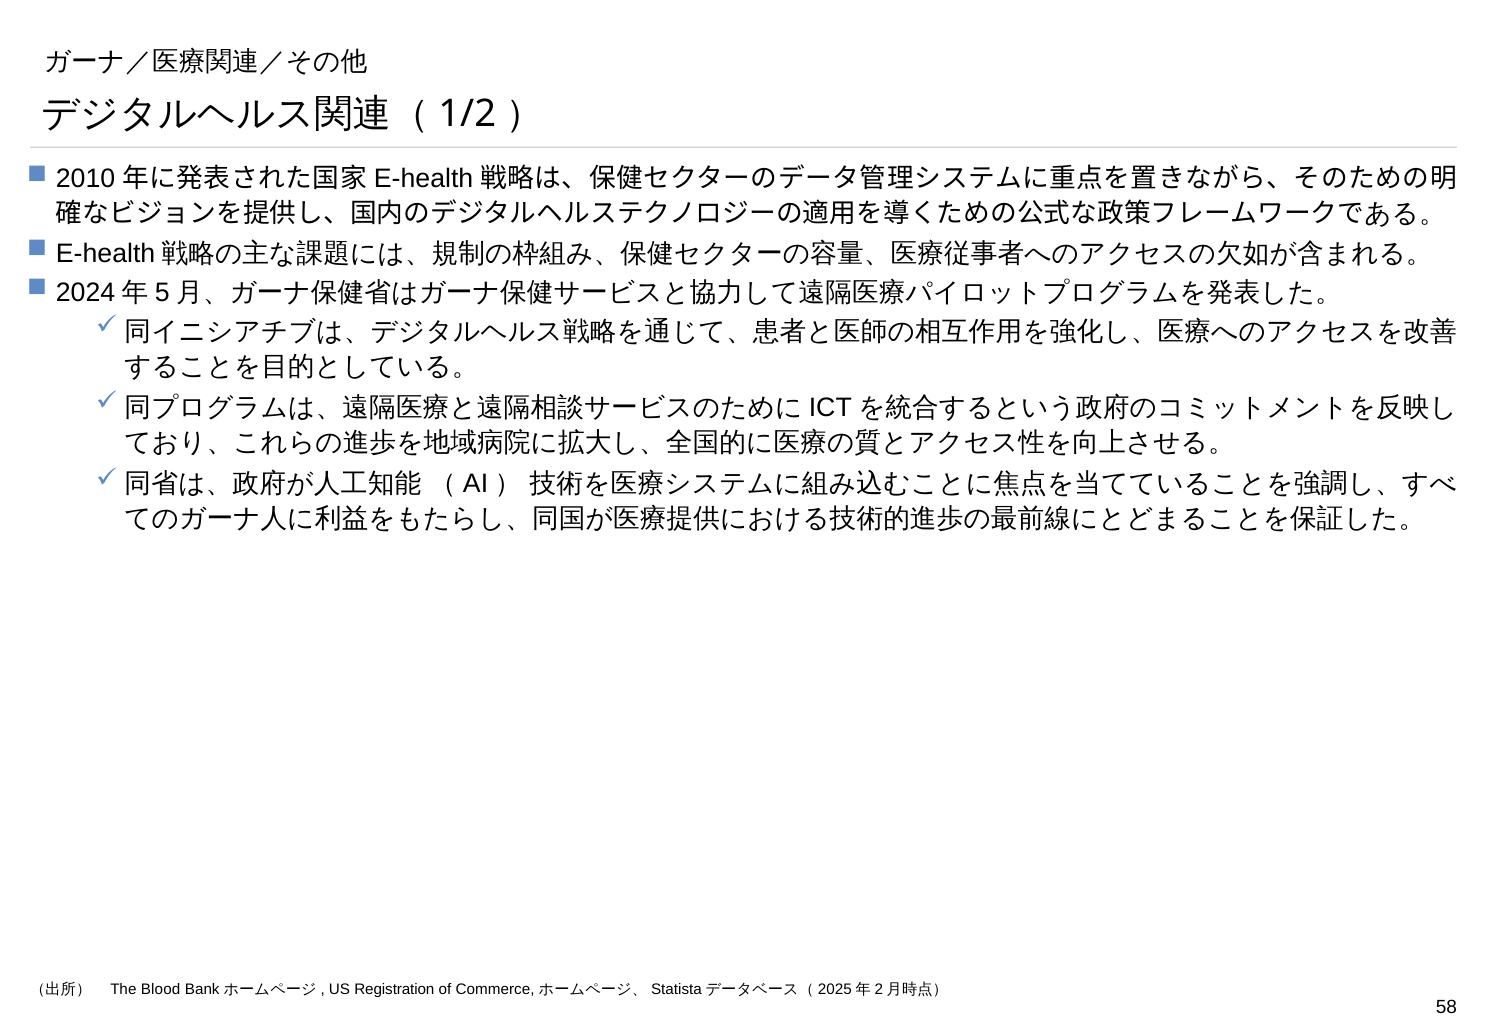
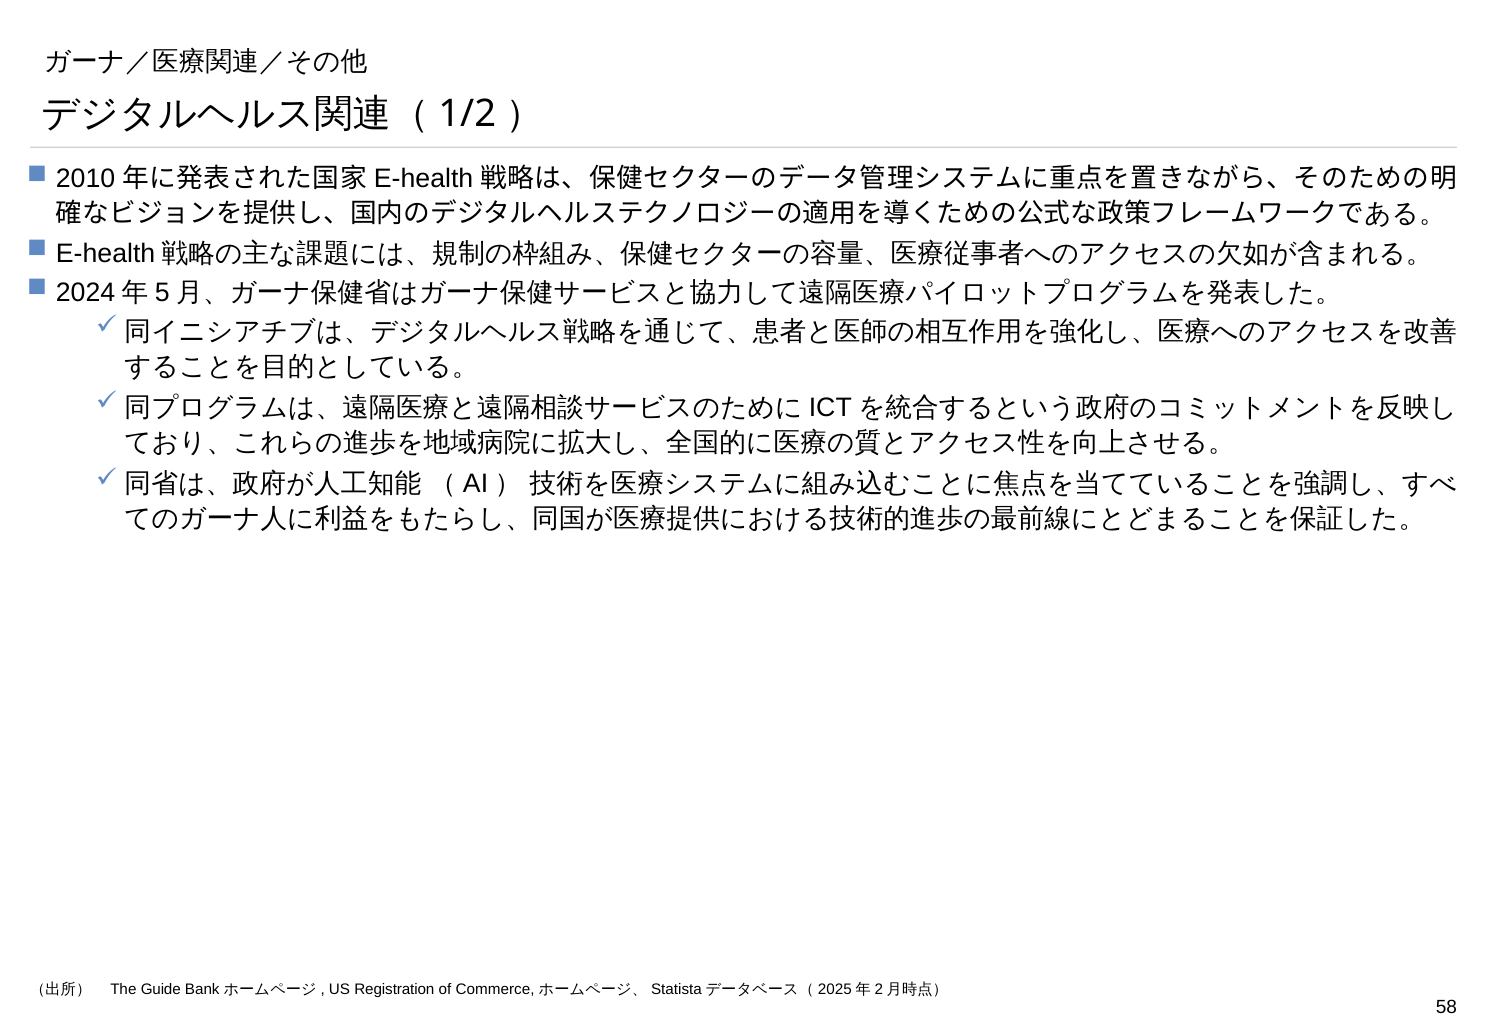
Blood: Blood -> Guide
